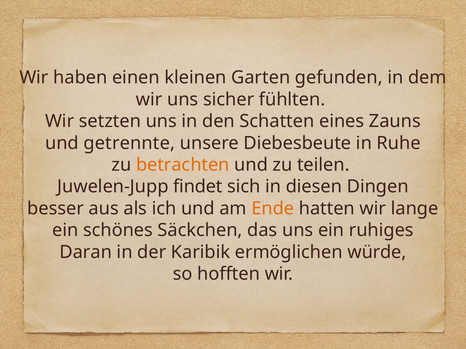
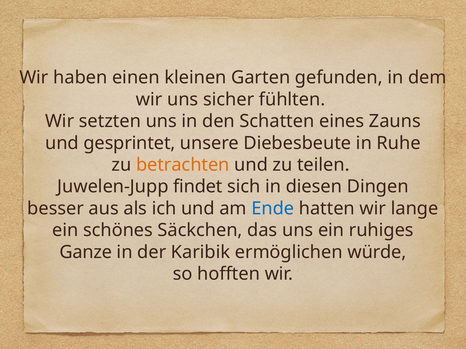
getrennte: getrennte -> gesprintet
Ende colour: orange -> blue
Daran: Daran -> Ganze
